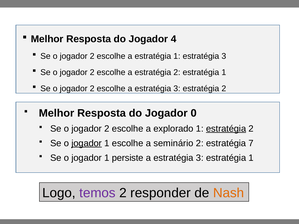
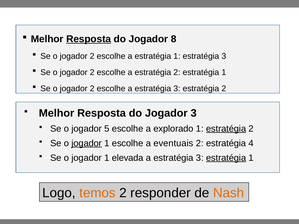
Resposta at (89, 39) underline: none -> present
4: 4 -> 8
Jogador 0: 0 -> 3
2 at (107, 129): 2 -> 5
seminário: seminário -> eventuais
7: 7 -> 4
persiste: persiste -> elevada
estratégia at (226, 158) underline: none -> present
temos colour: purple -> orange
